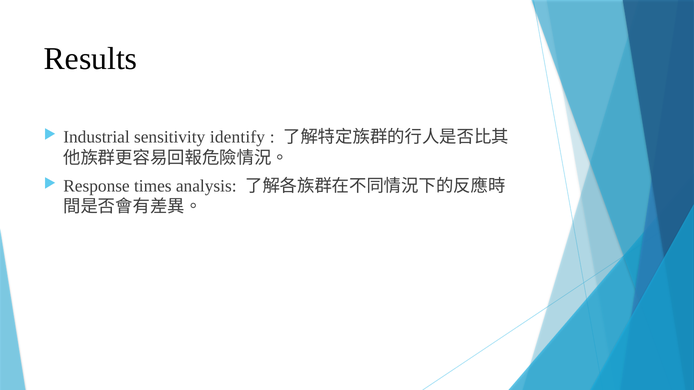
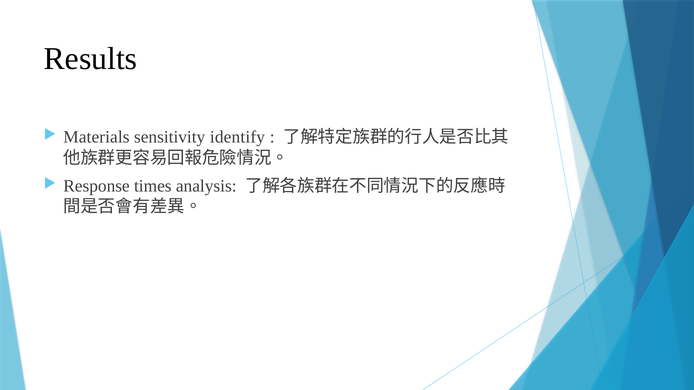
Industrial: Industrial -> Materials
